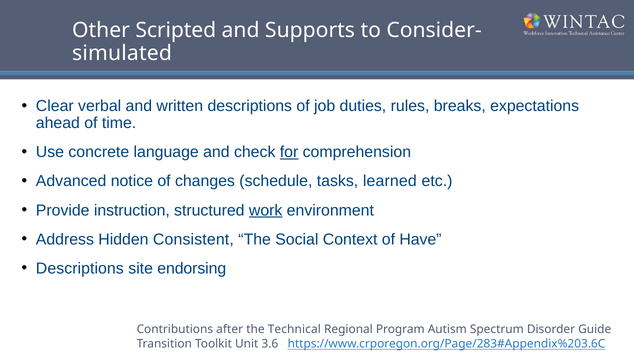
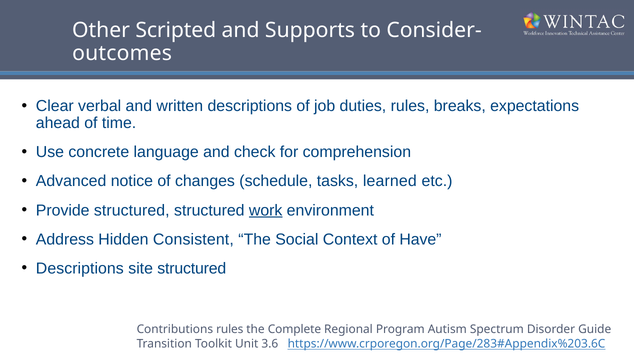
simulated: simulated -> outcomes
for underline: present -> none
Provide instruction: instruction -> structured
site endorsing: endorsing -> structured
Contributions after: after -> rules
Technical: Technical -> Complete
